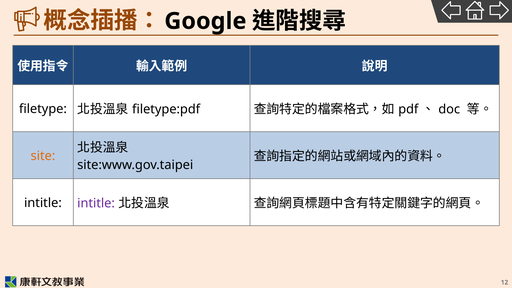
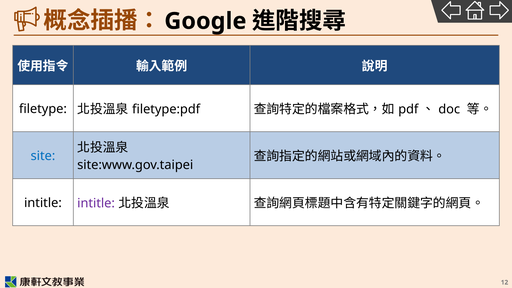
site colour: orange -> blue
